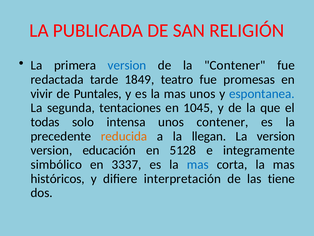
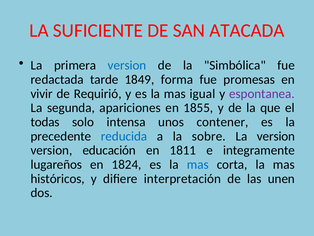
PUBLICADA: PUBLICADA -> SUFICIENTE
RELIGIÓN: RELIGIÓN -> ATACADA
la Contener: Contener -> Simbólica
teatro: teatro -> forma
Puntales: Puntales -> Requirió
mas unos: unos -> igual
espontanea colour: blue -> purple
tentaciones: tentaciones -> apariciones
1045: 1045 -> 1855
reducida colour: orange -> blue
llegan: llegan -> sobre
5128: 5128 -> 1811
simbólico: simbólico -> lugareños
3337: 3337 -> 1824
tiene: tiene -> unen
